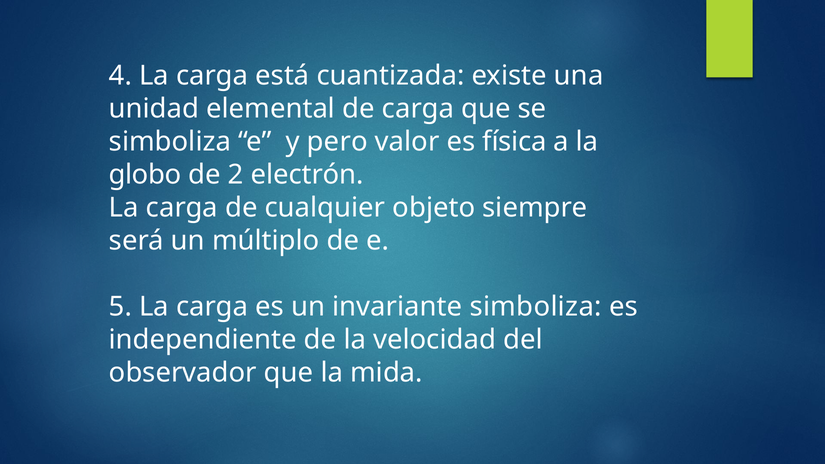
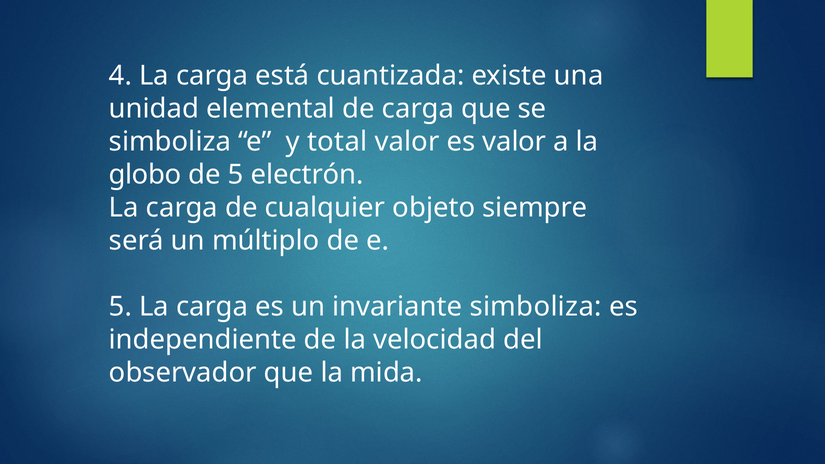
pero: pero -> total
es física: física -> valor
de 2: 2 -> 5
